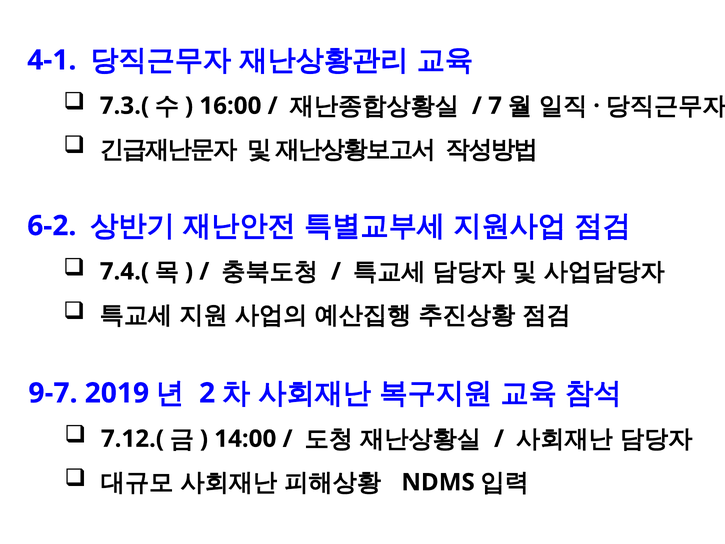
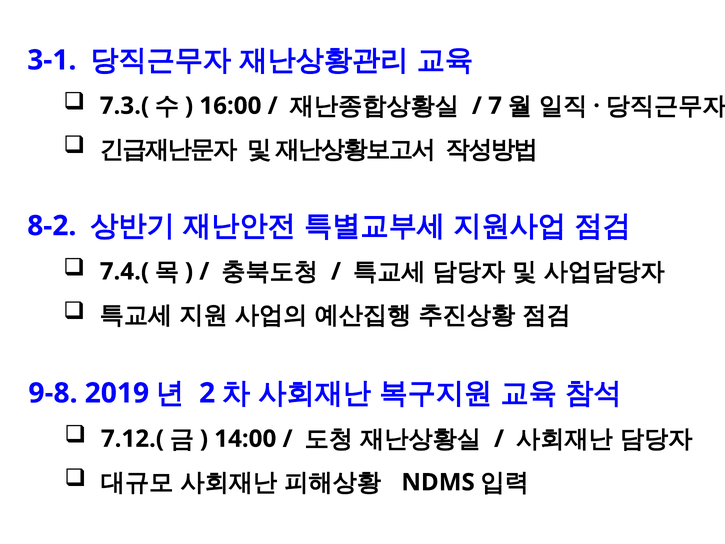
4-1: 4-1 -> 3-1
6-2: 6-2 -> 8-2
9-7: 9-7 -> 9-8
